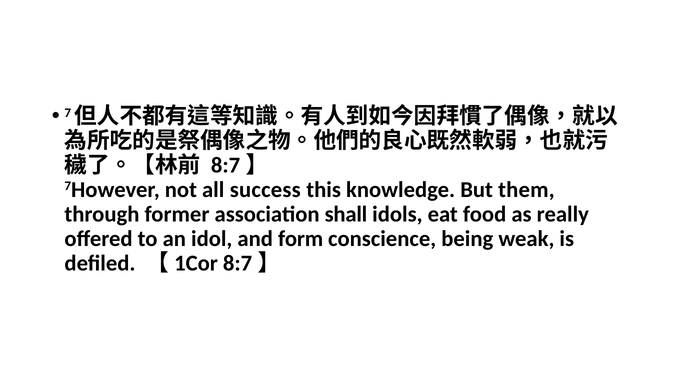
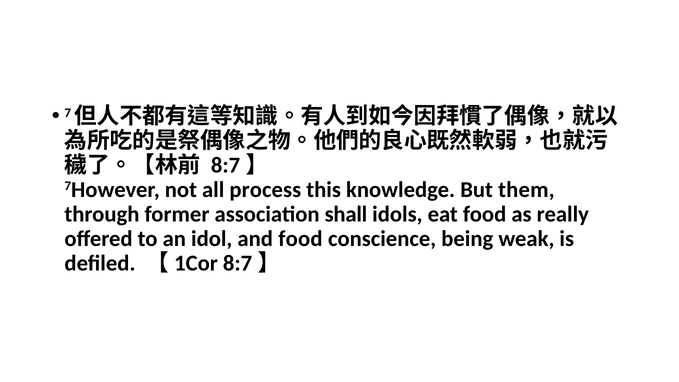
success: success -> process
and form: form -> food
